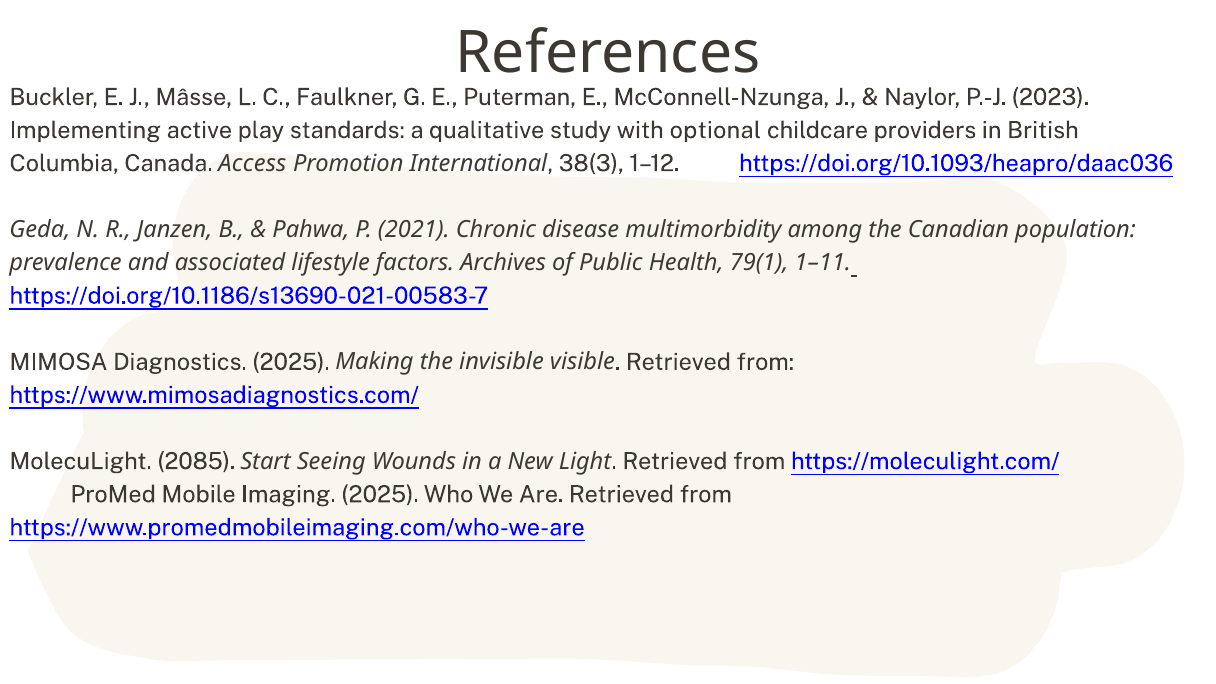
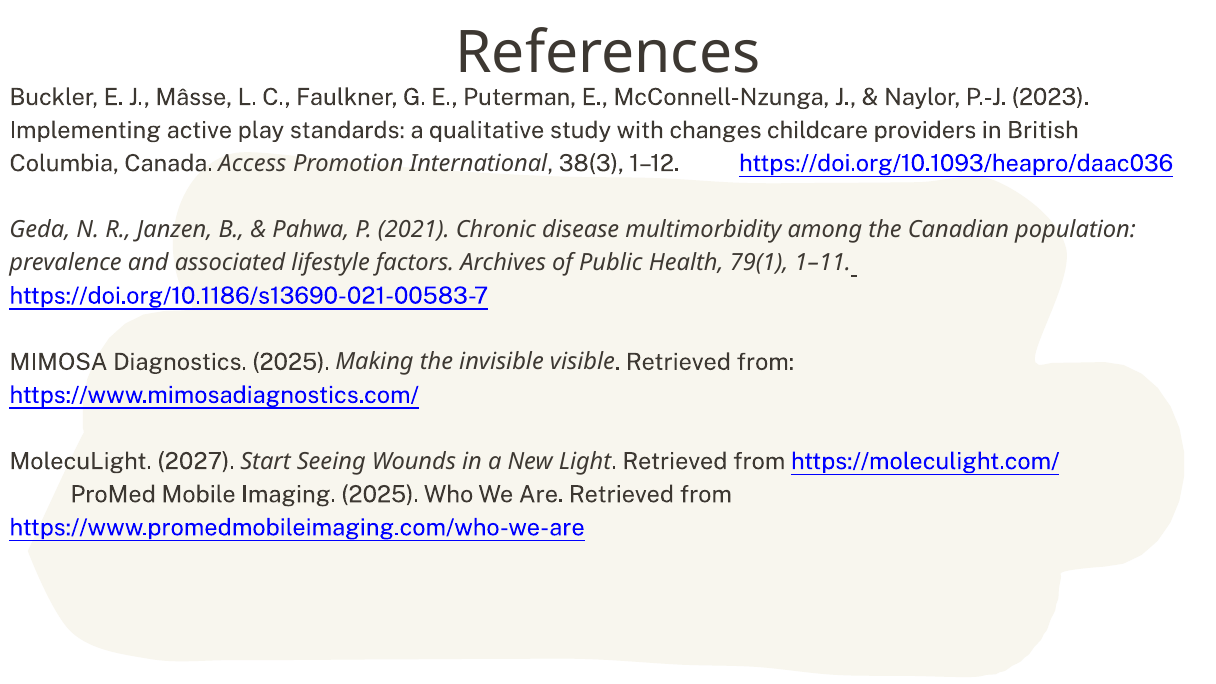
optional: optional -> changes
2085: 2085 -> 2027
